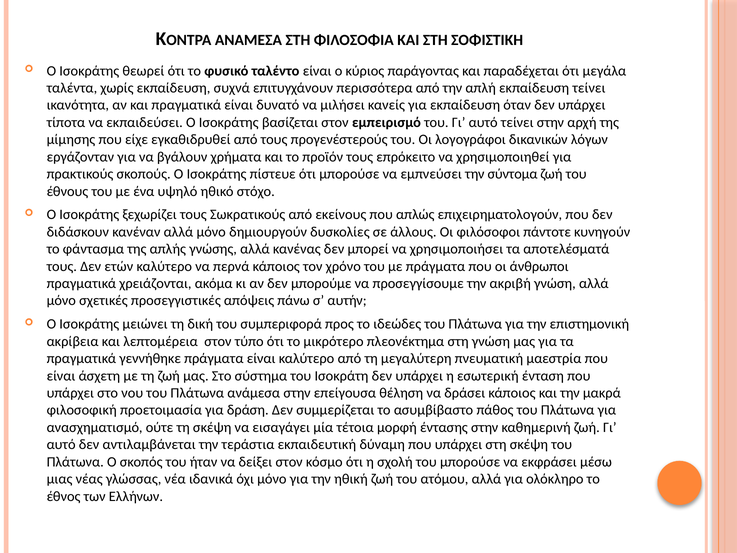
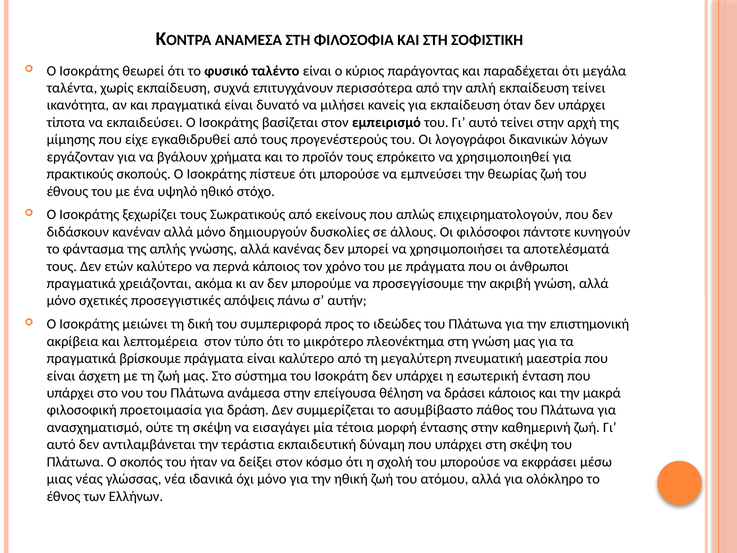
σύντομα: σύντομα -> θεωρίας
γεννήθηκε: γεννήθηκε -> βρίσκουμε
